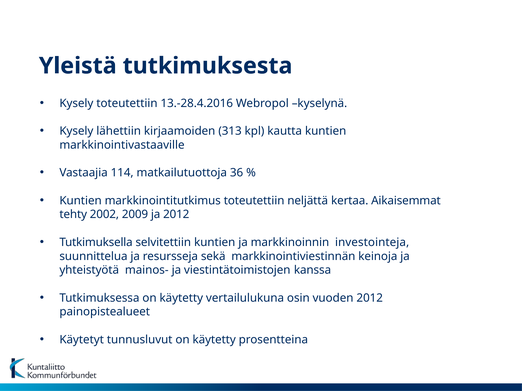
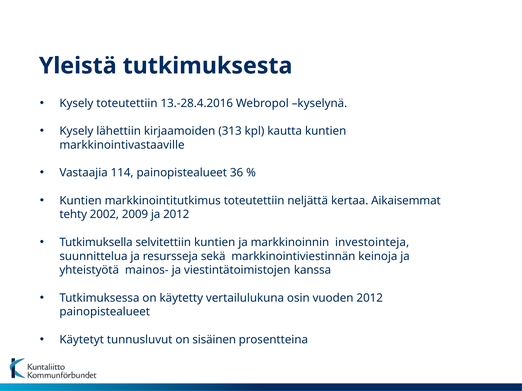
114 matkailutuottoja: matkailutuottoja -> painopistealueet
tunnusluvut on käytetty: käytetty -> sisäinen
